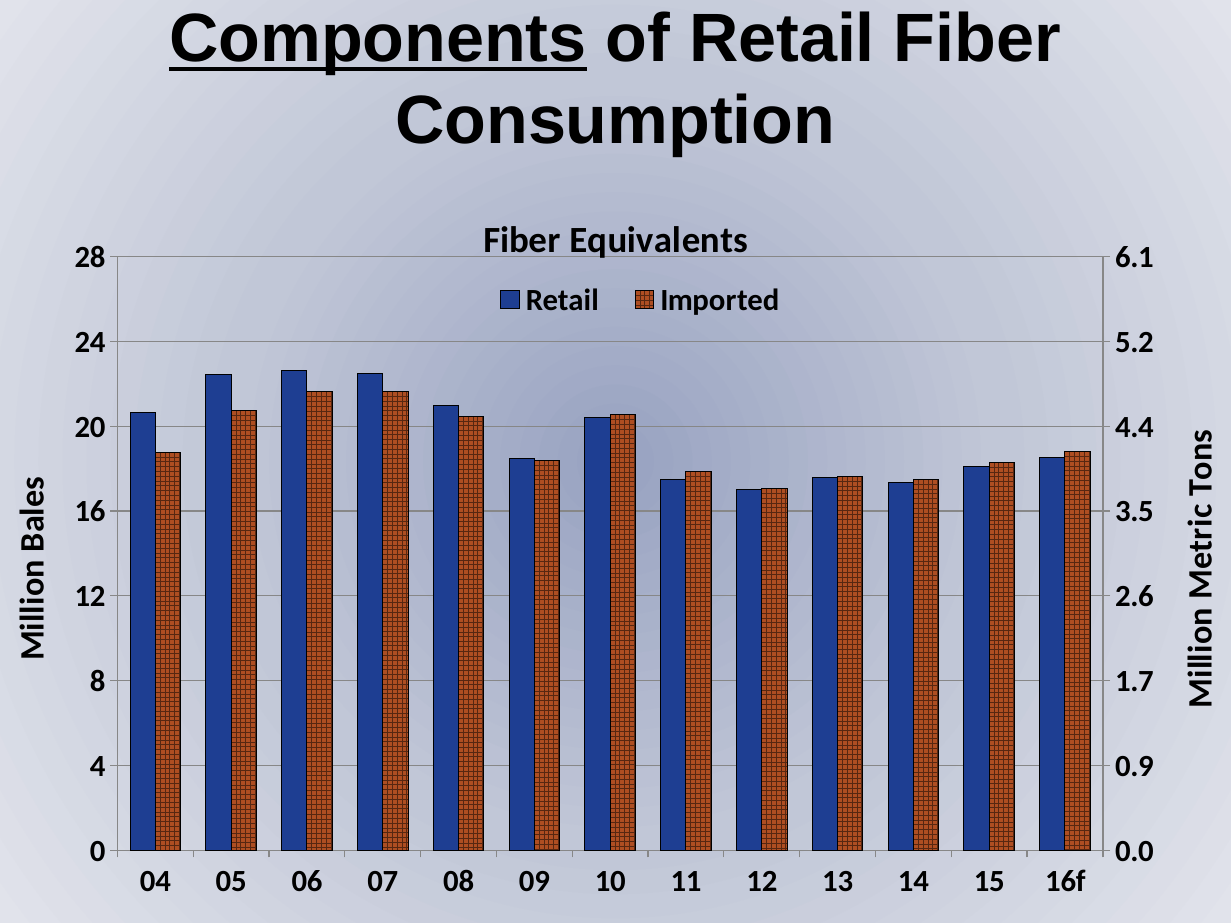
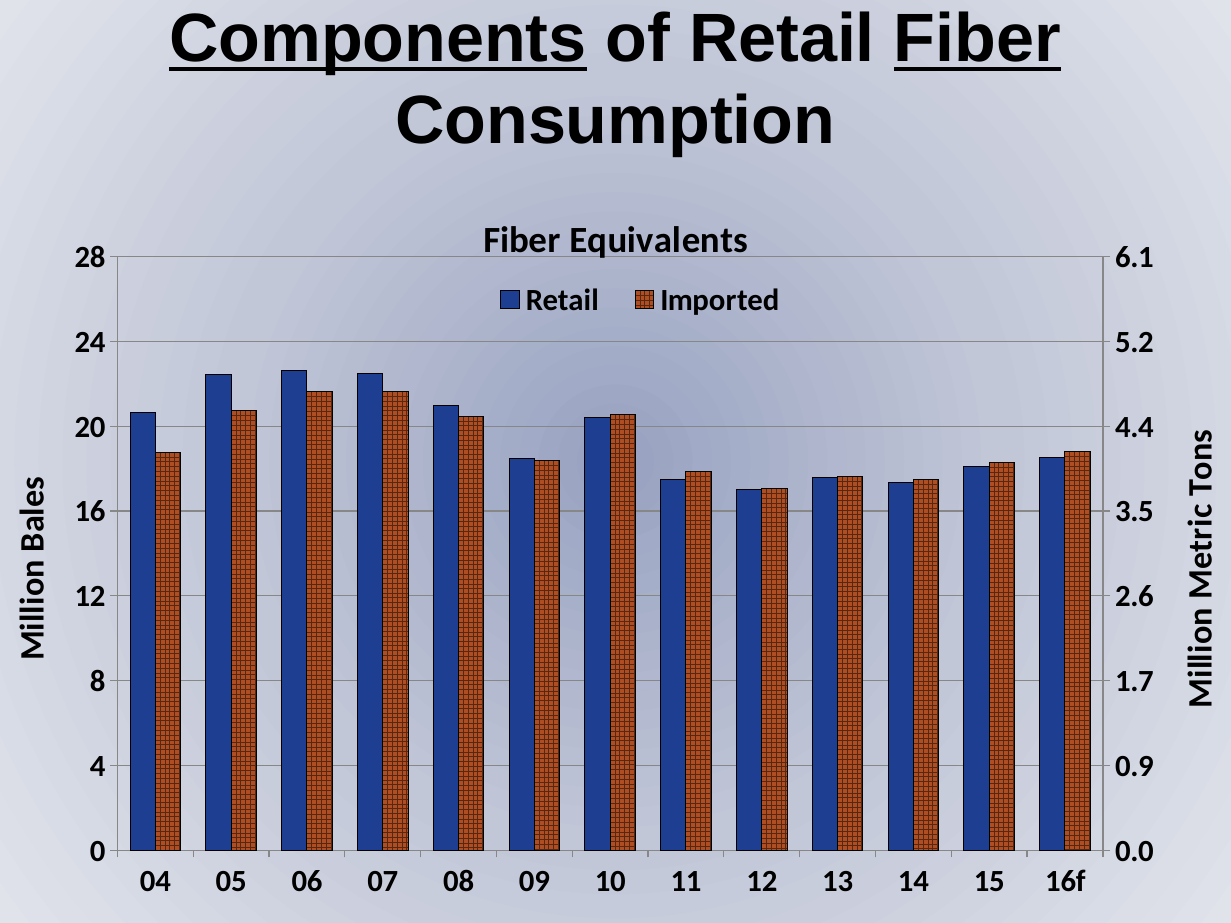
Fiber at (977, 39) underline: none -> present
